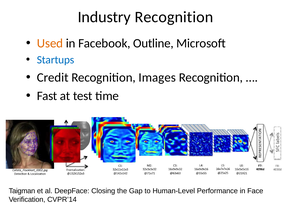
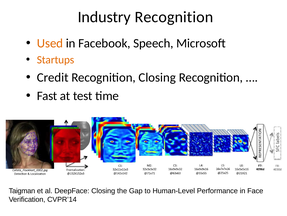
Outline: Outline -> Speech
Startups colour: blue -> orange
Recognition Images: Images -> Closing
